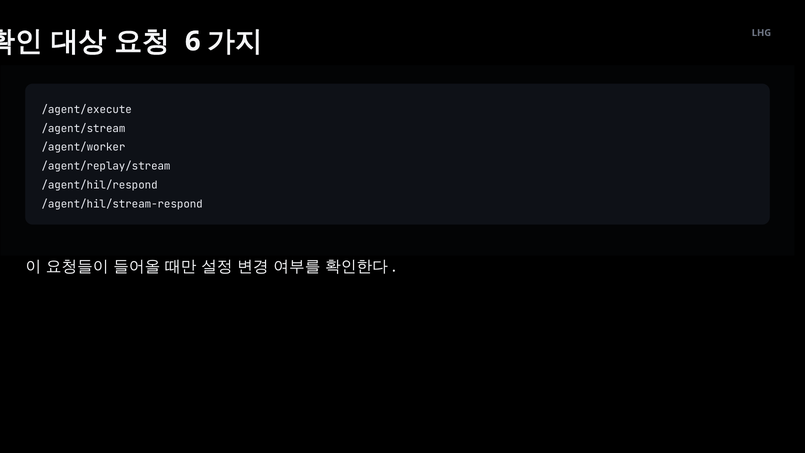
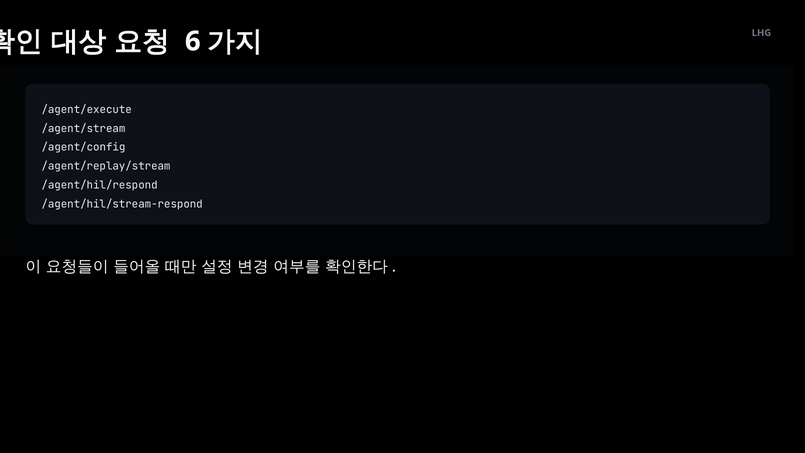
/agent/worker: /agent/worker -> /agent/config
